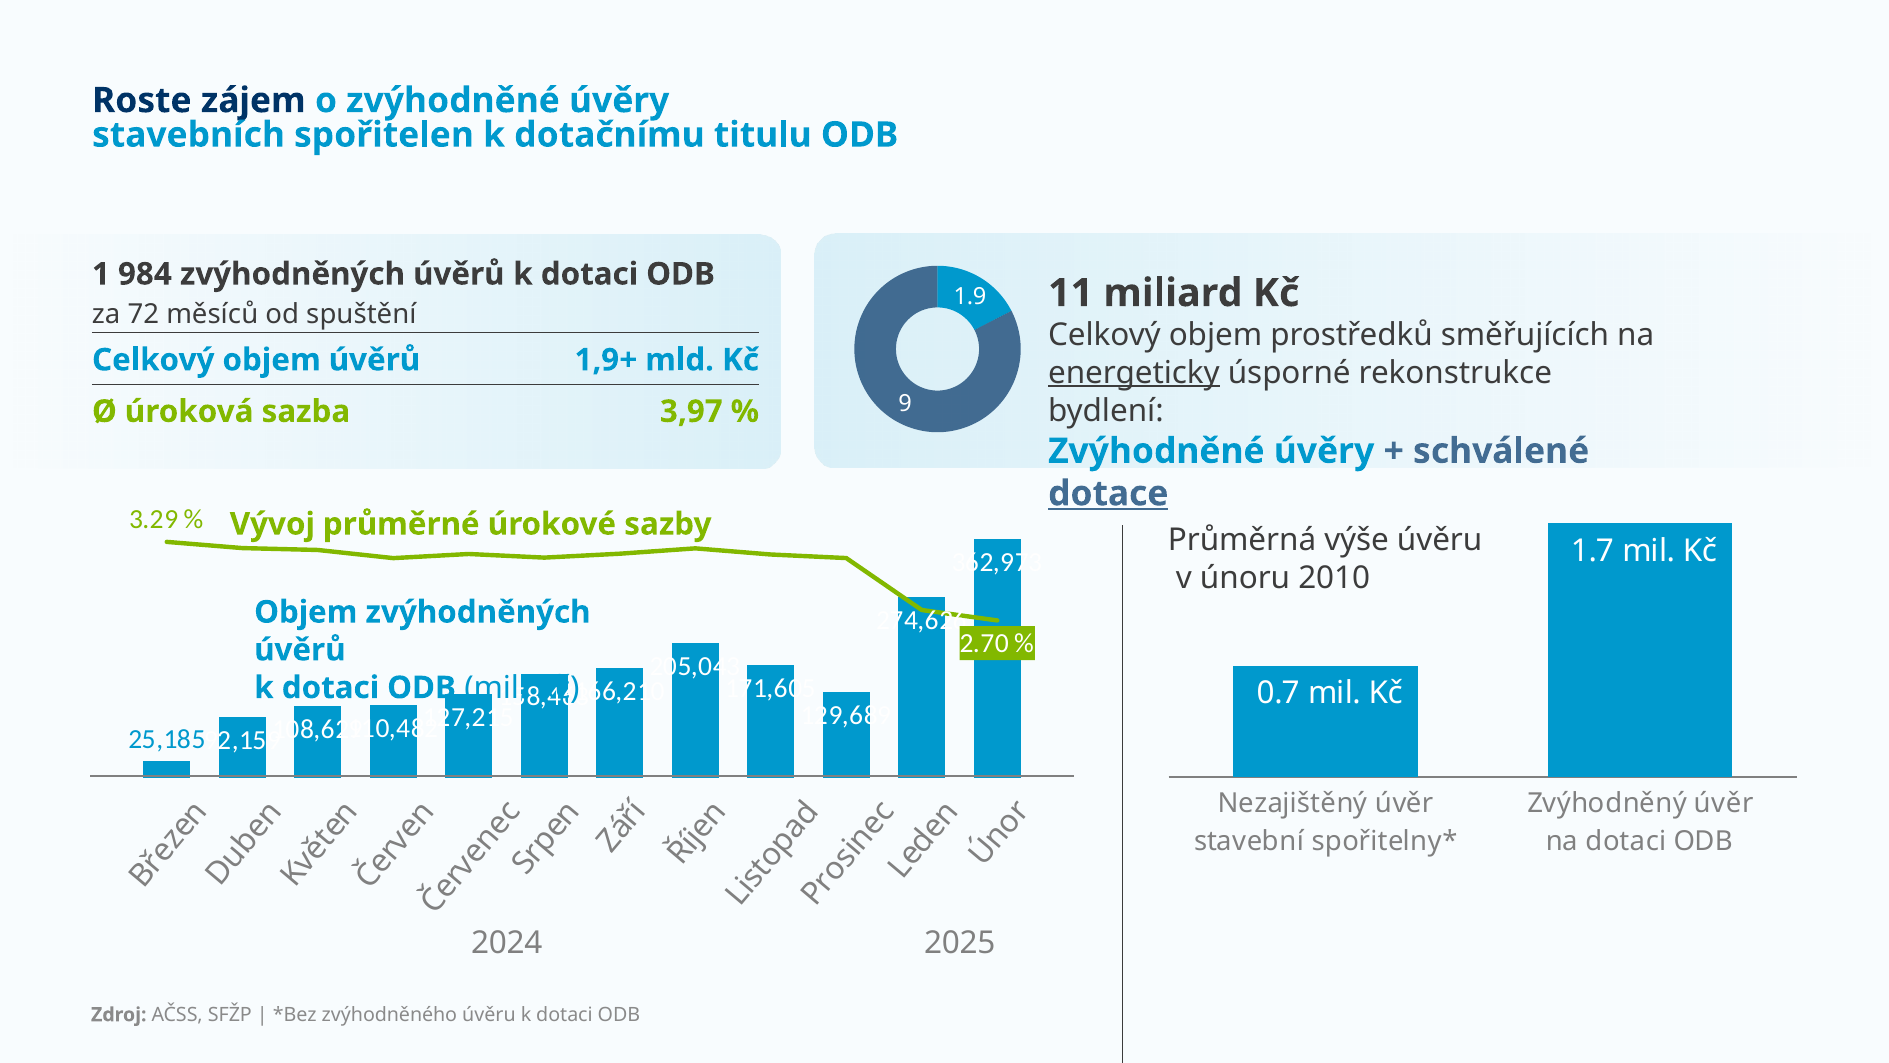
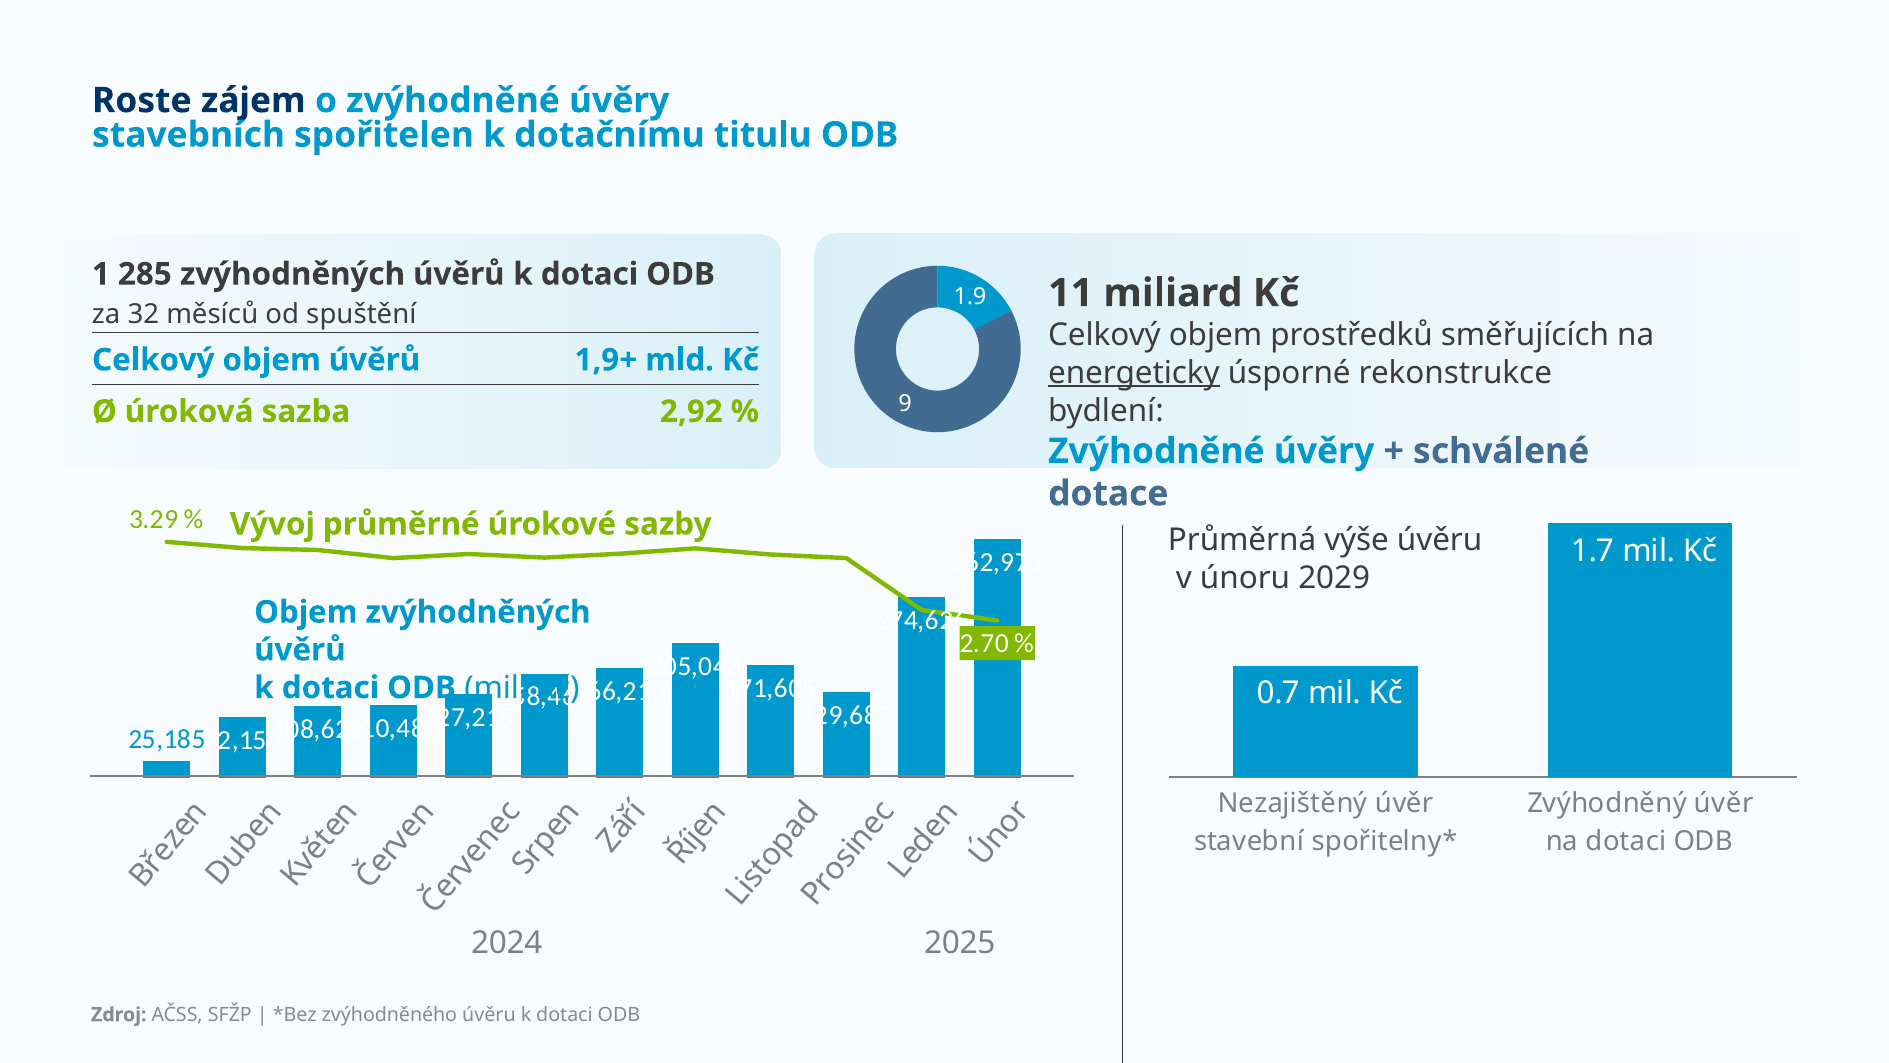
984: 984 -> 285
72: 72 -> 32
3,97: 3,97 -> 2,92
dotace underline: present -> none
2010: 2010 -> 2029
